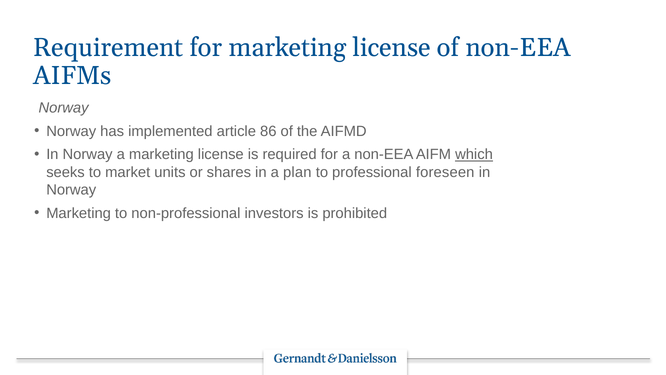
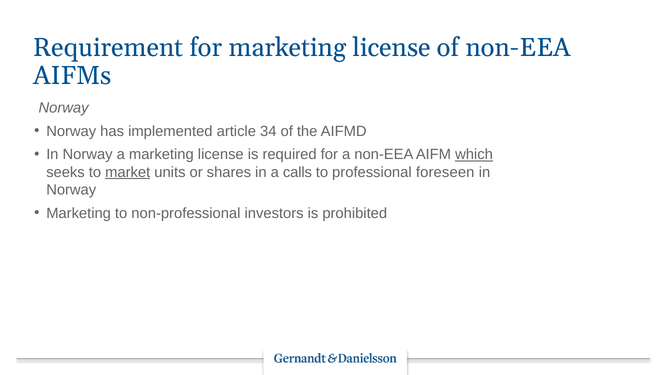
86: 86 -> 34
market underline: none -> present
plan: plan -> calls
